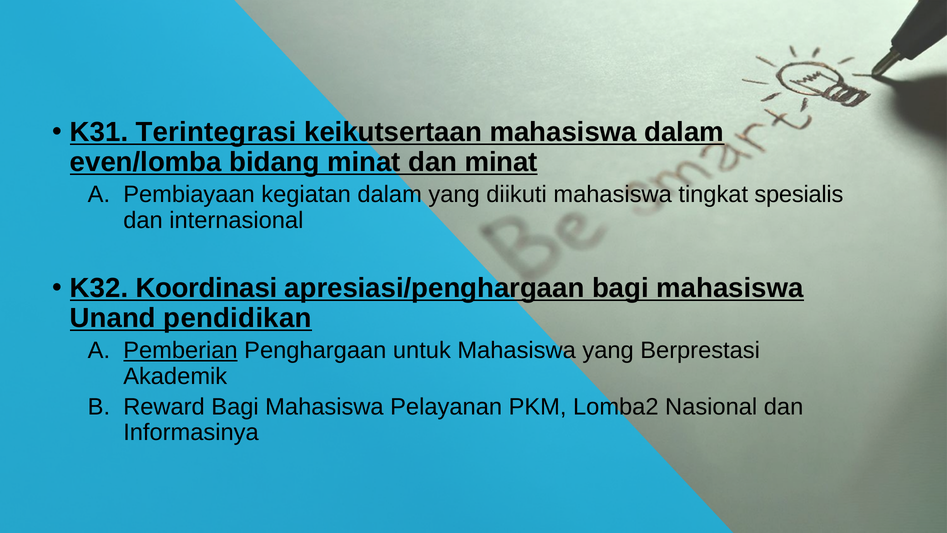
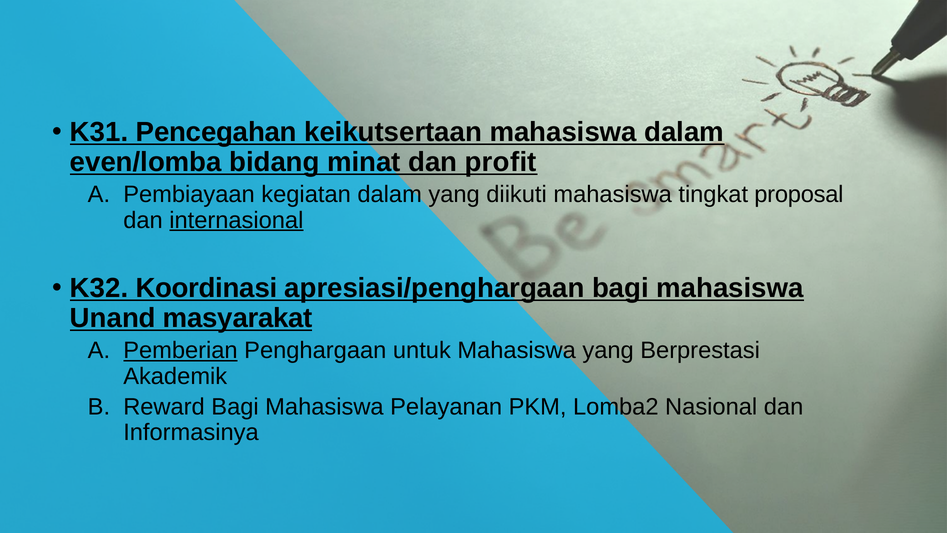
Terintegrasi: Terintegrasi -> Pencegahan
dan minat: minat -> profit
spesialis: spesialis -> proposal
internasional underline: none -> present
pendidikan: pendidikan -> masyarakat
